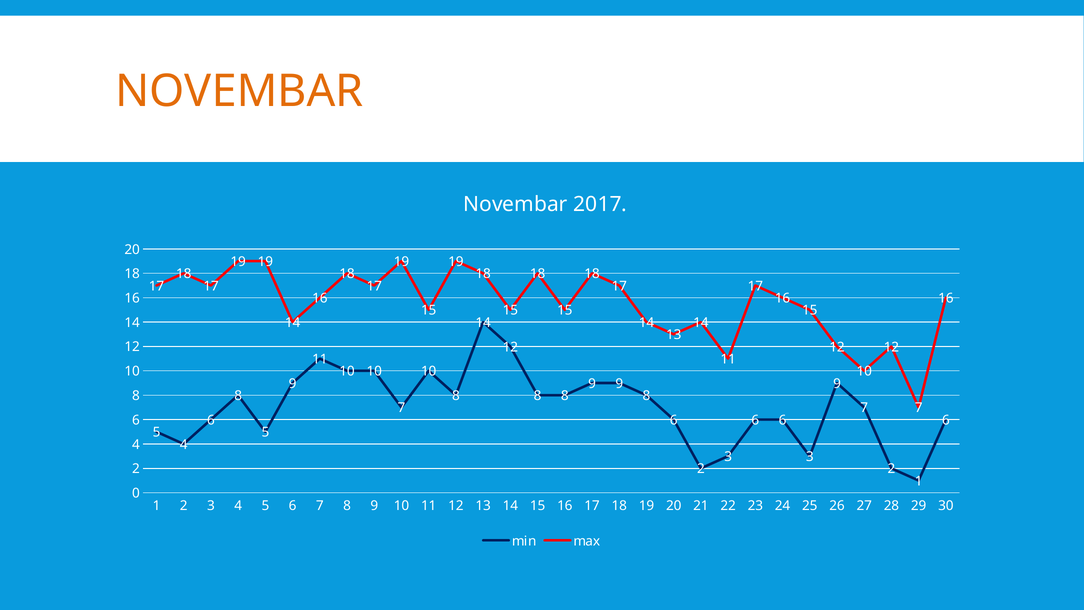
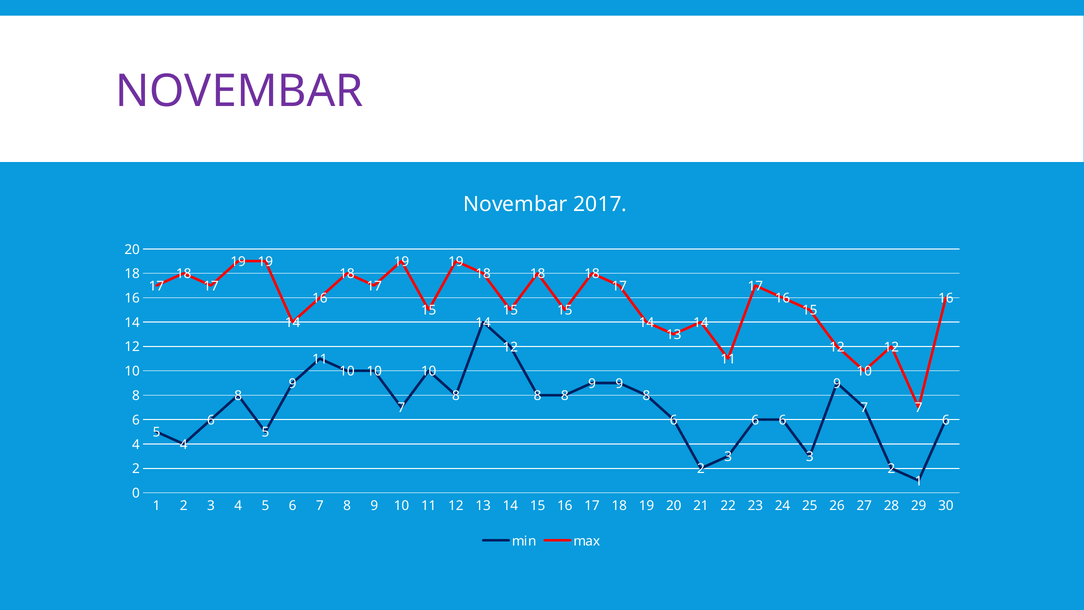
NOVEMBAR at (239, 91) colour: orange -> purple
